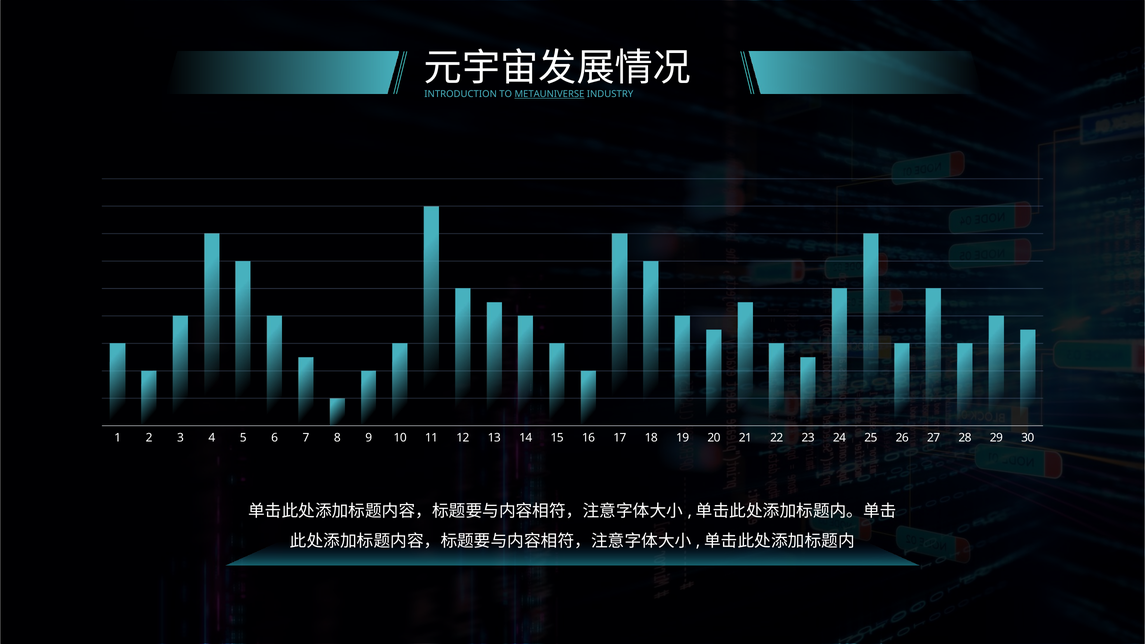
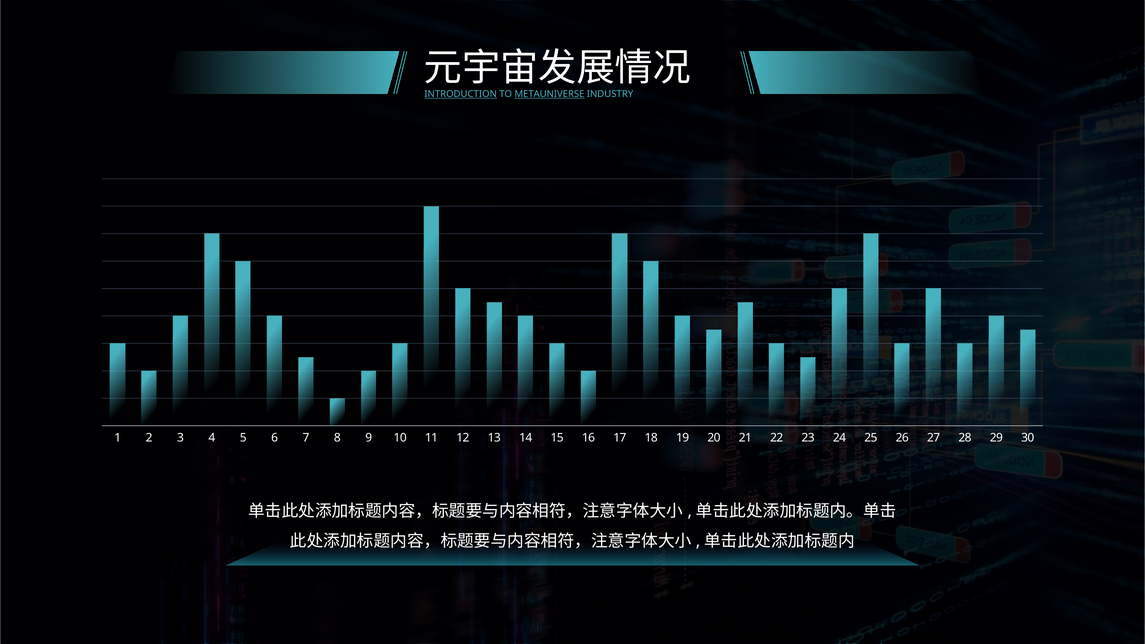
INTRODUCTION underline: none -> present
